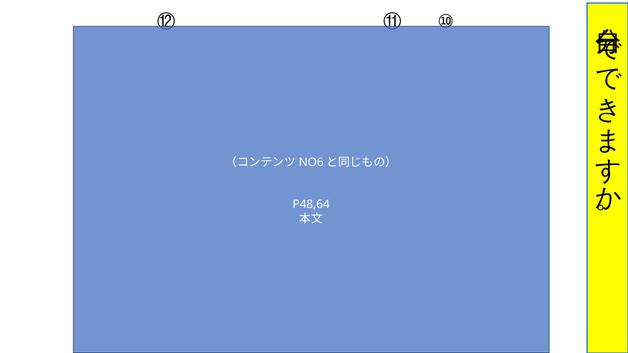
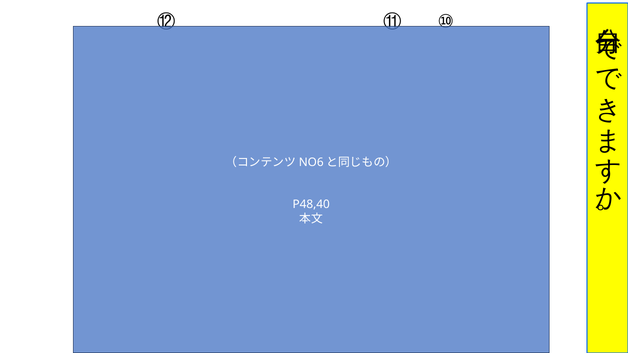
P48,64: P48,64 -> P48,40
